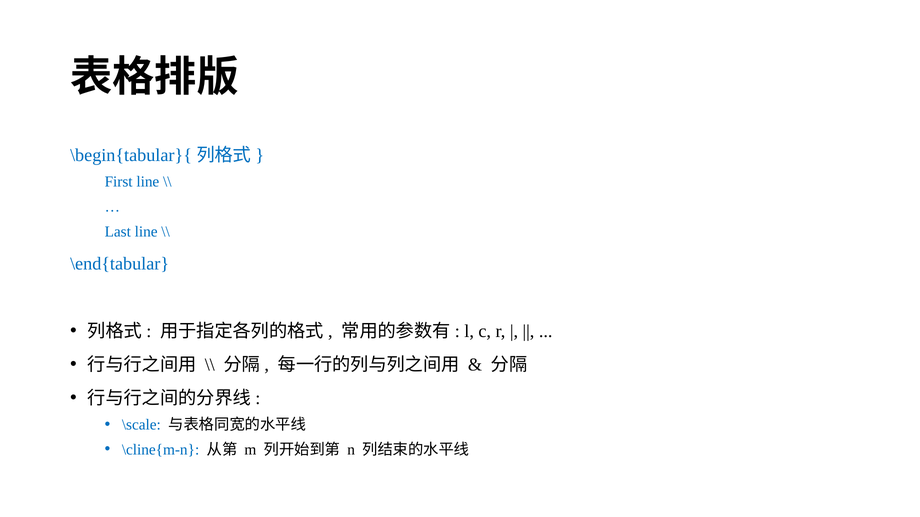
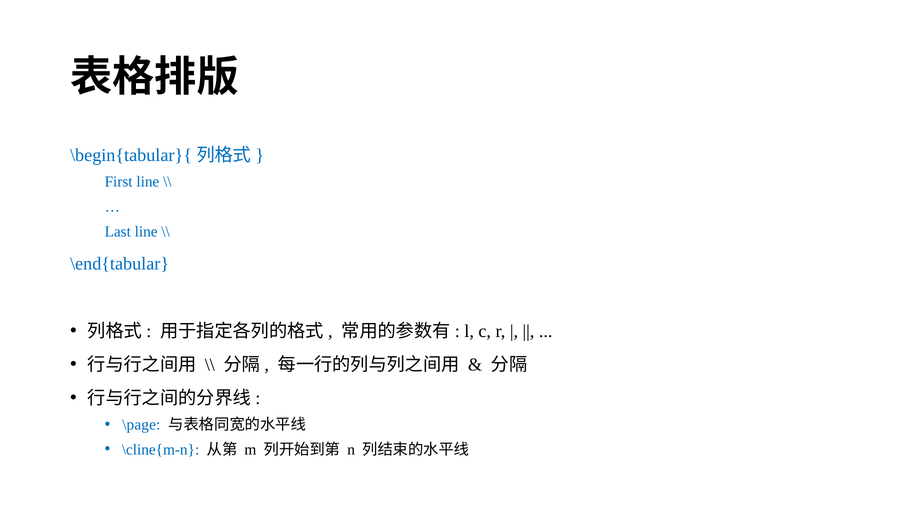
\scale: \scale -> \page
